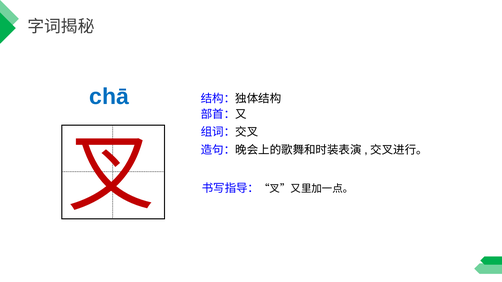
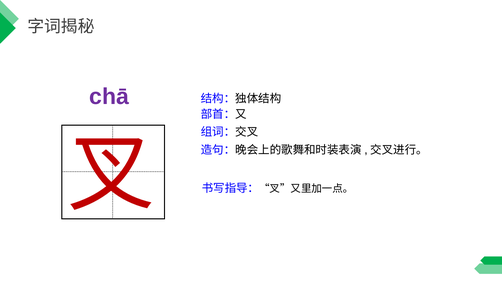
chā colour: blue -> purple
